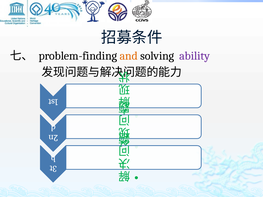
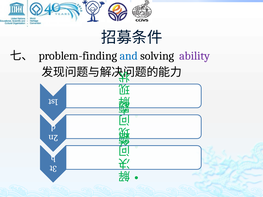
and colour: orange -> blue
